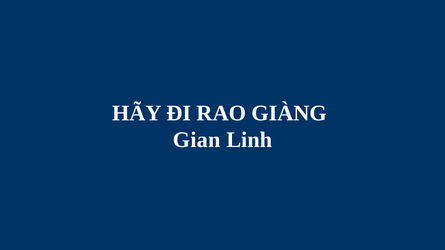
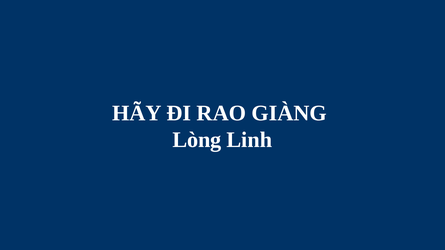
Gian: Gian -> Lòng
